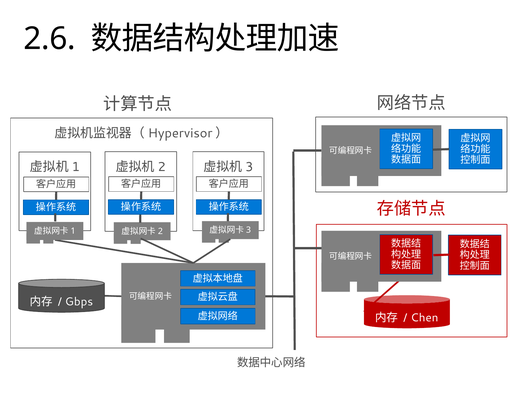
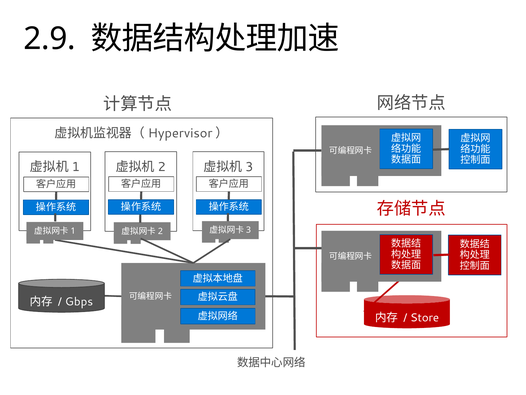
2.6: 2.6 -> 2.9
Chen: Chen -> Store
